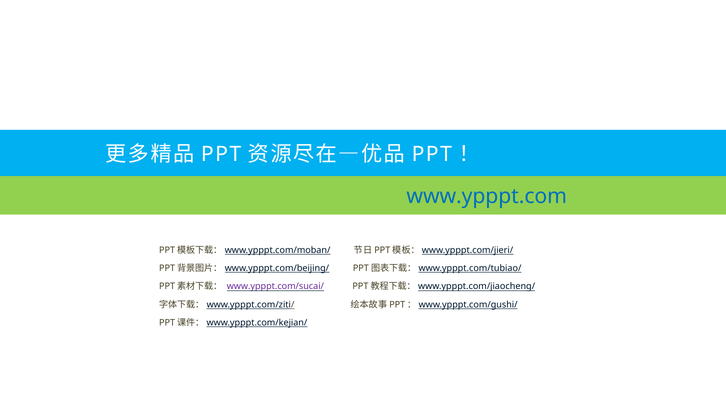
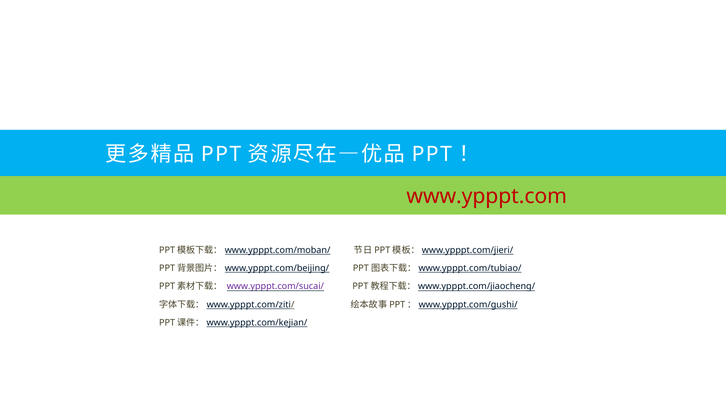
www.ypppt.com colour: blue -> red
